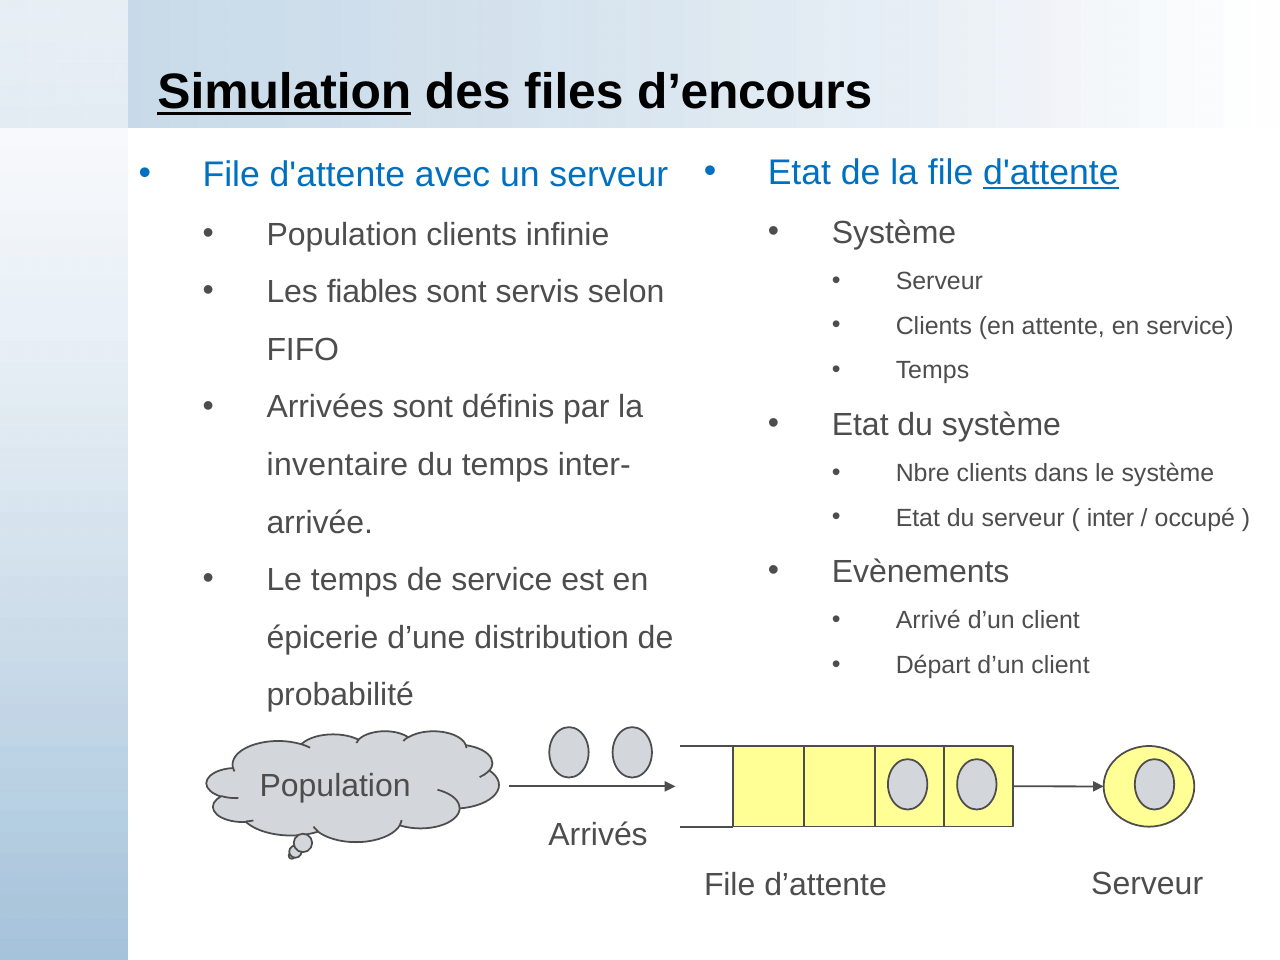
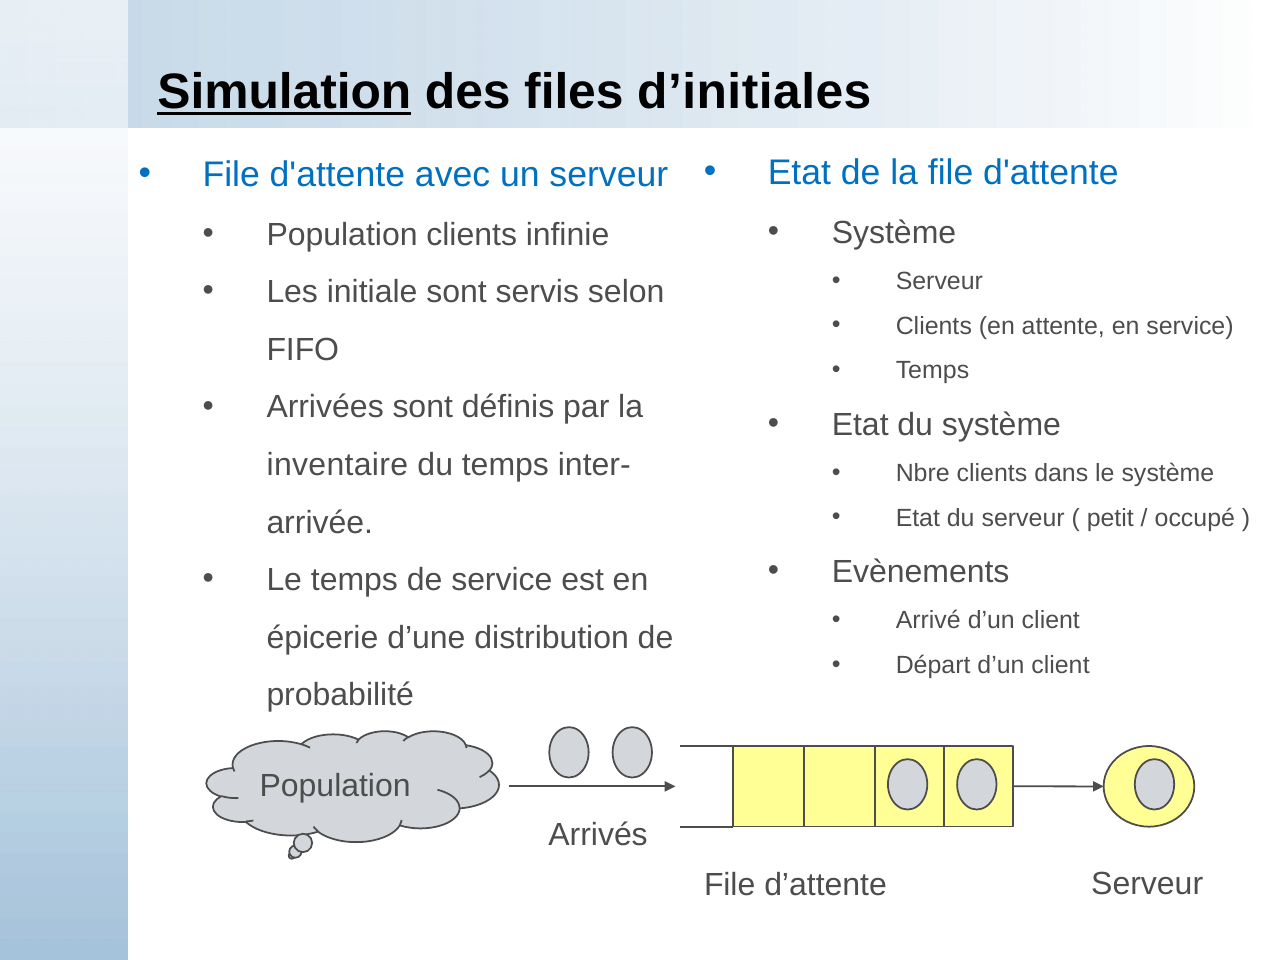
d’encours: d’encours -> d’initiales
d'attente at (1051, 173) underline: present -> none
fiables: fiables -> initiale
inter: inter -> petit
